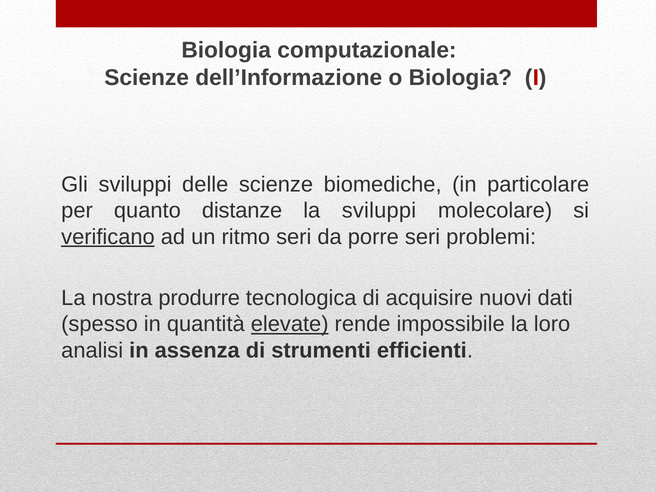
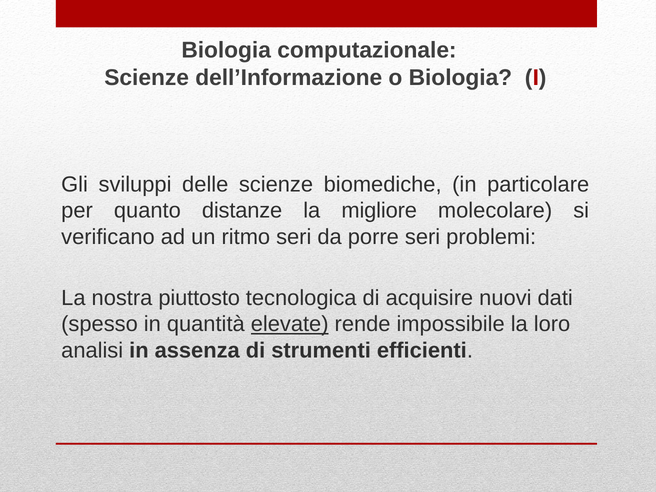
la sviluppi: sviluppi -> migliore
verificano underline: present -> none
produrre: produrre -> piuttosto
